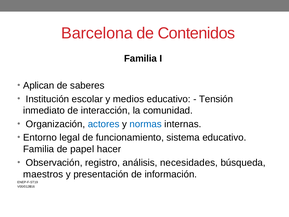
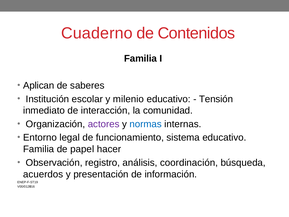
Barcelona: Barcelona -> Cuaderno
medios: medios -> milenio
actores colour: blue -> purple
necesidades: necesidades -> coordinación
maestros: maestros -> acuerdos
